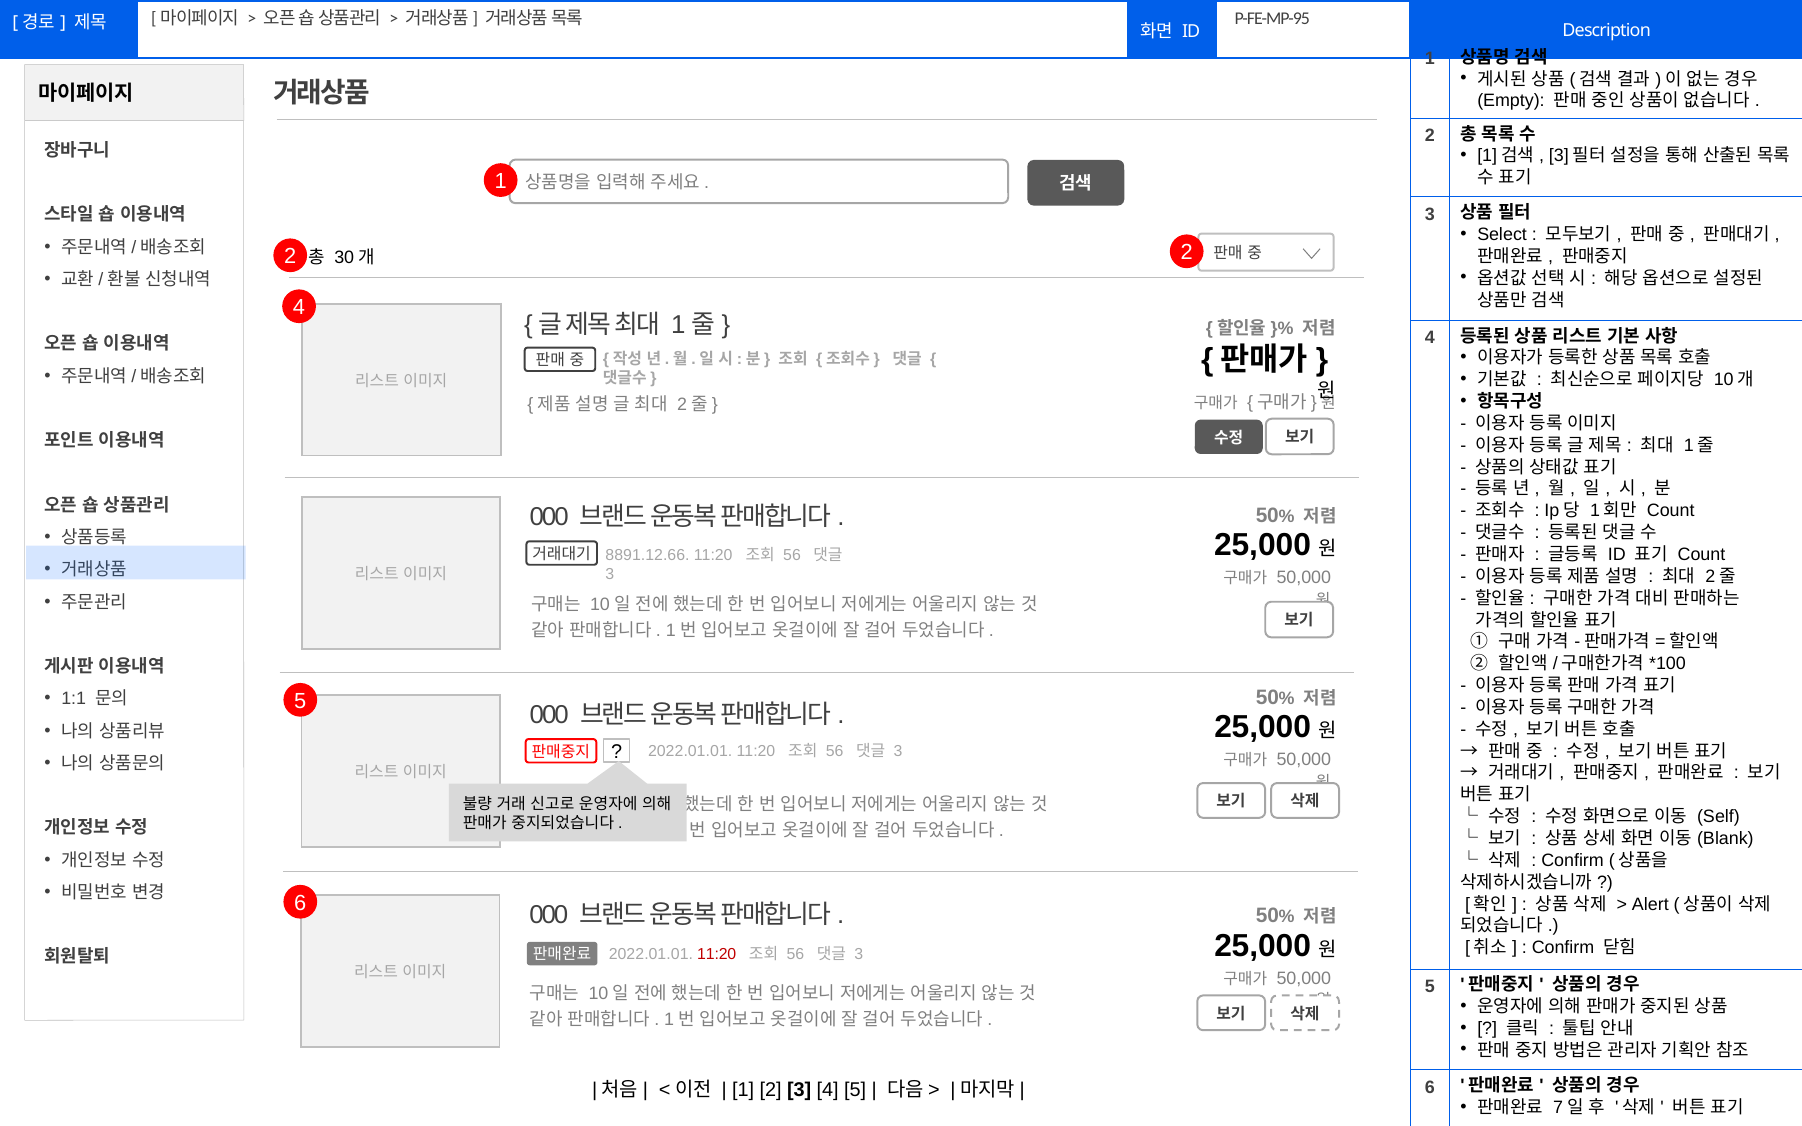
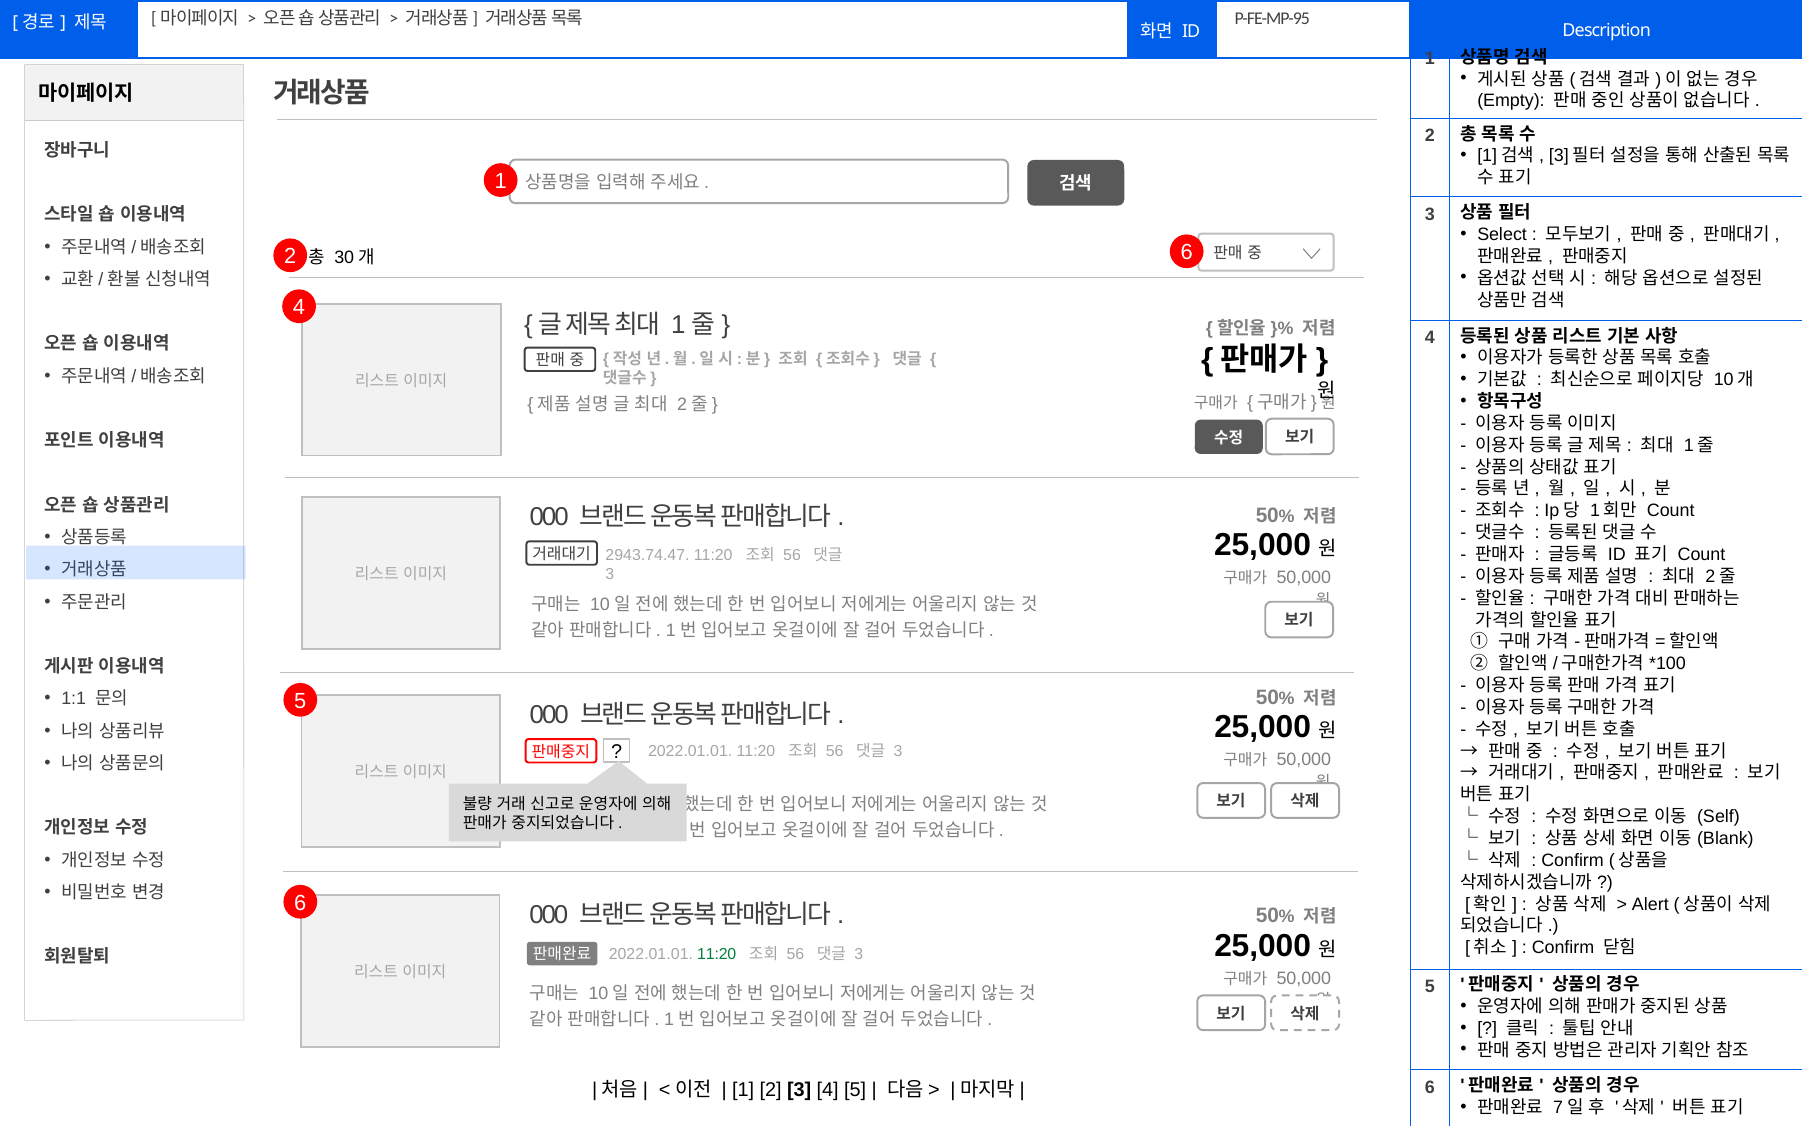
2 2: 2 -> 6
8891.12.66: 8891.12.66 -> 2943.74.47
11:20 at (717, 954) colour: red -> green
